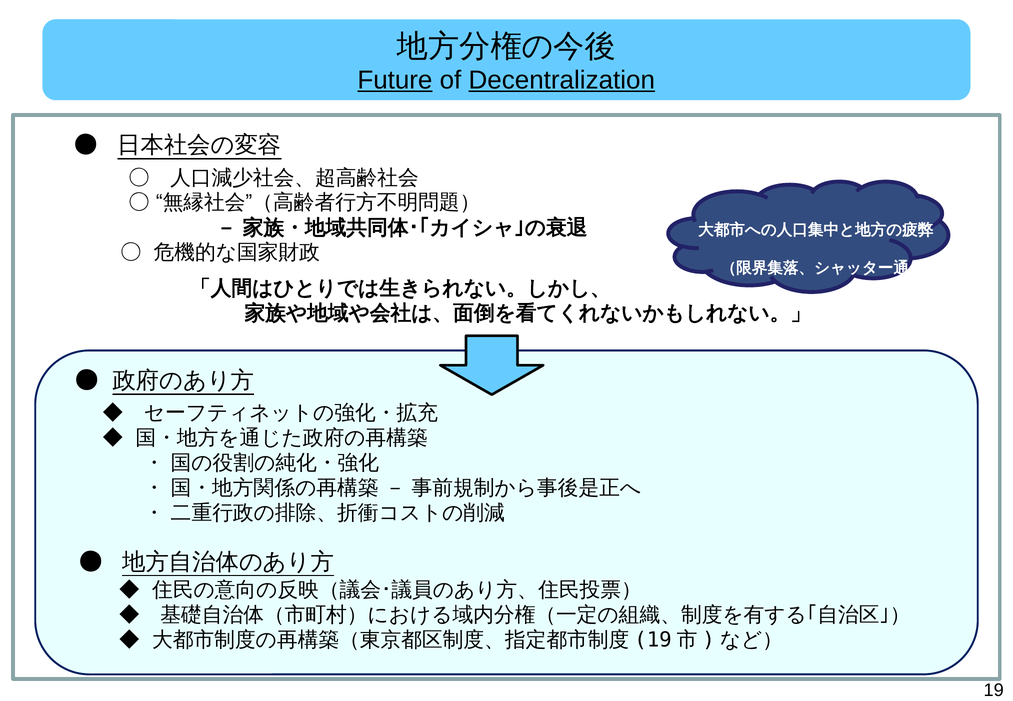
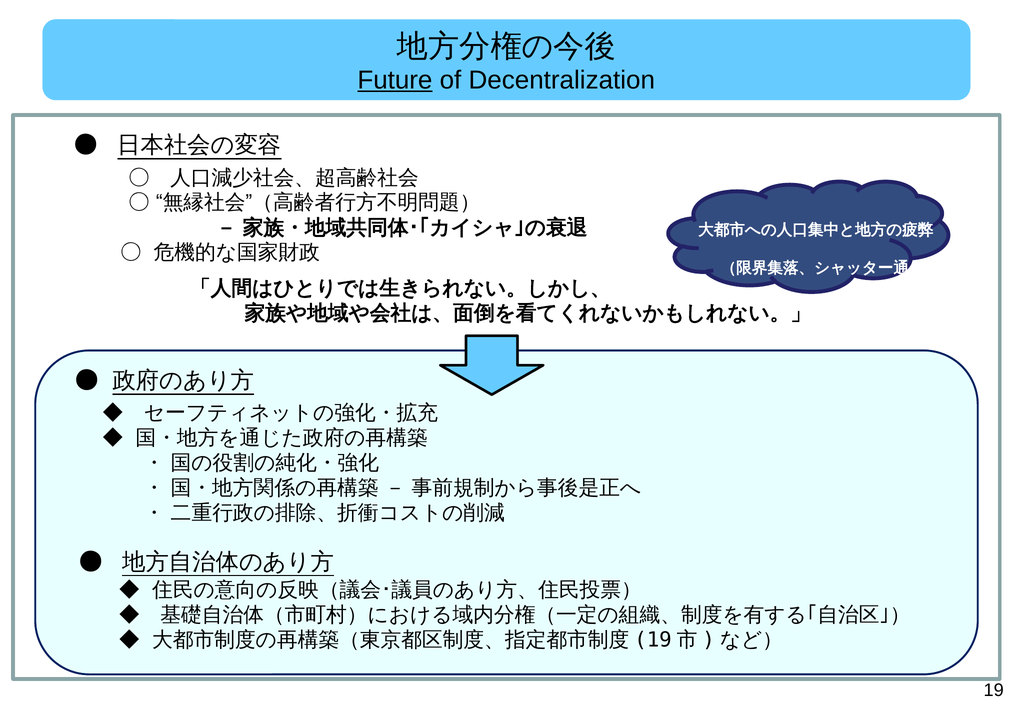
Decentralization underline: present -> none
